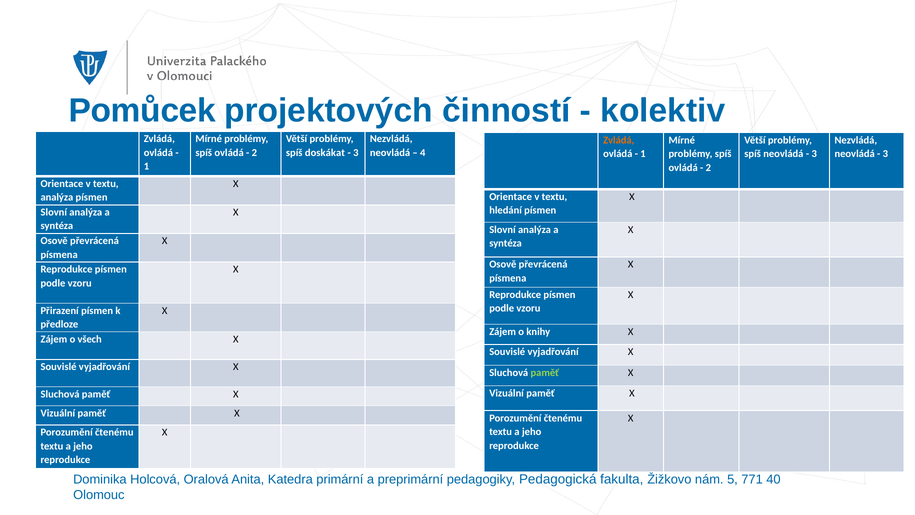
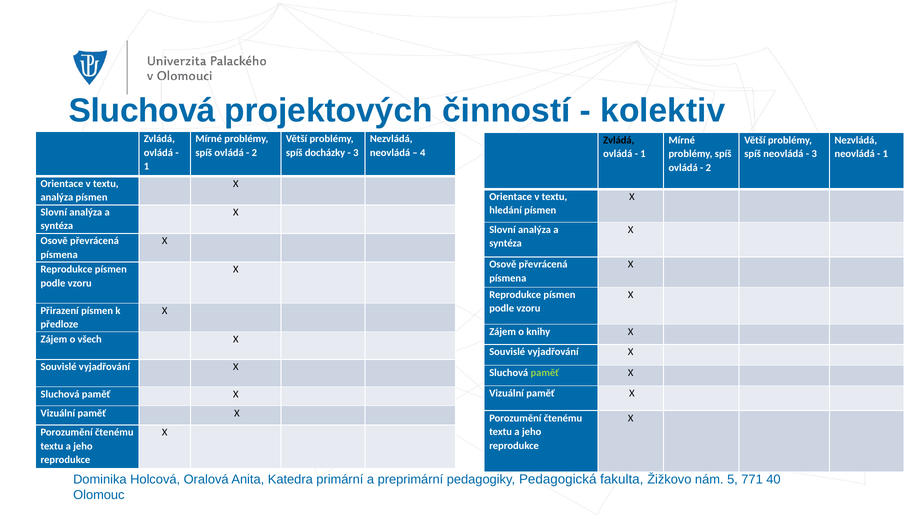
Pomůcek at (142, 110): Pomůcek -> Sluchová
Zvládá at (619, 140) colour: orange -> black
doskákat: doskákat -> docházky
3 at (885, 154): 3 -> 1
